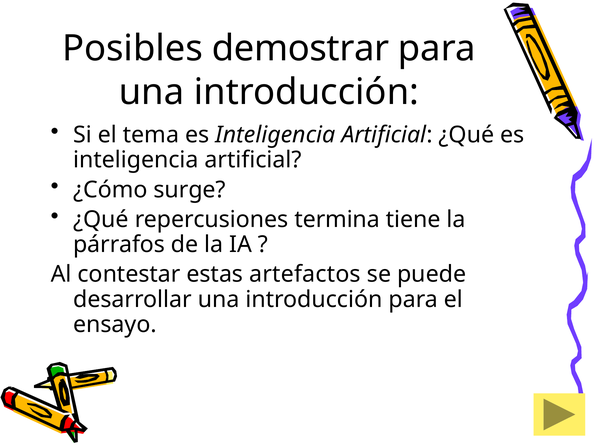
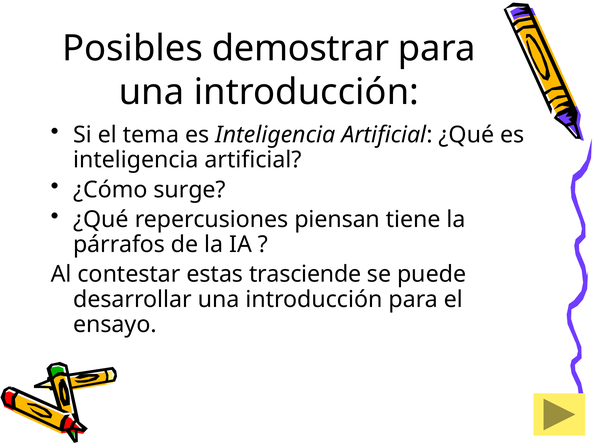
termina: termina -> piensan
artefactos: artefactos -> trasciende
